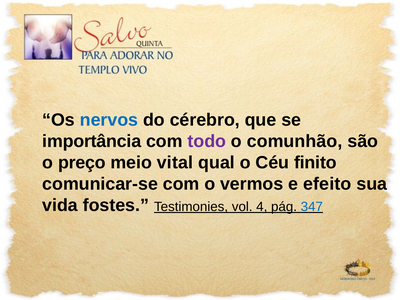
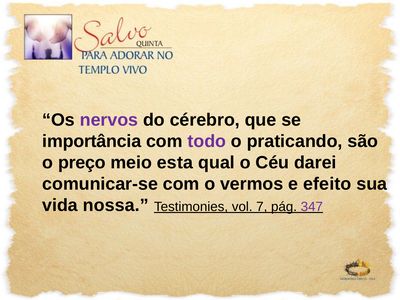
nervos colour: blue -> purple
comunhão: comunhão -> praticando
vital: vital -> esta
finito: finito -> darei
fostes: fostes -> nossa
4: 4 -> 7
347 colour: blue -> purple
